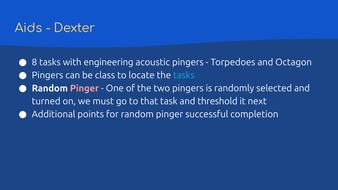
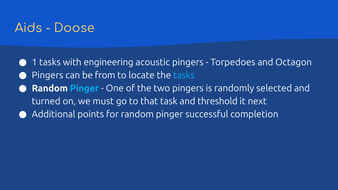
Dexter: Dexter -> Doose
8: 8 -> 1
class: class -> from
Pinger at (84, 88) colour: pink -> light blue
